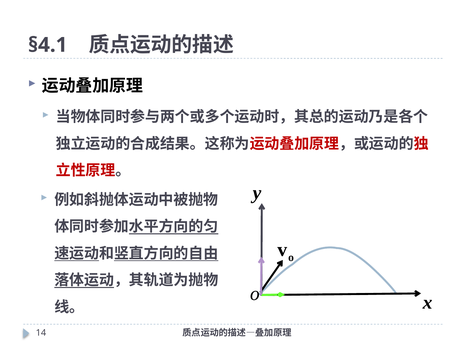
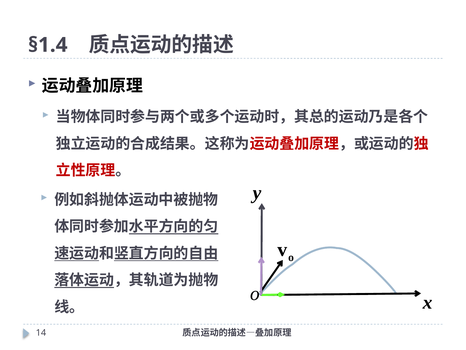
§4.1: §4.1 -> §1.4
